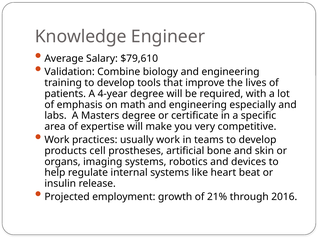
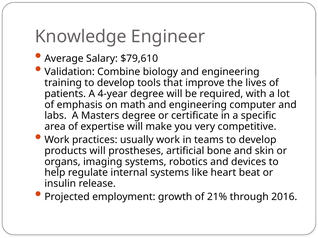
especially: especially -> computer
products cell: cell -> will
